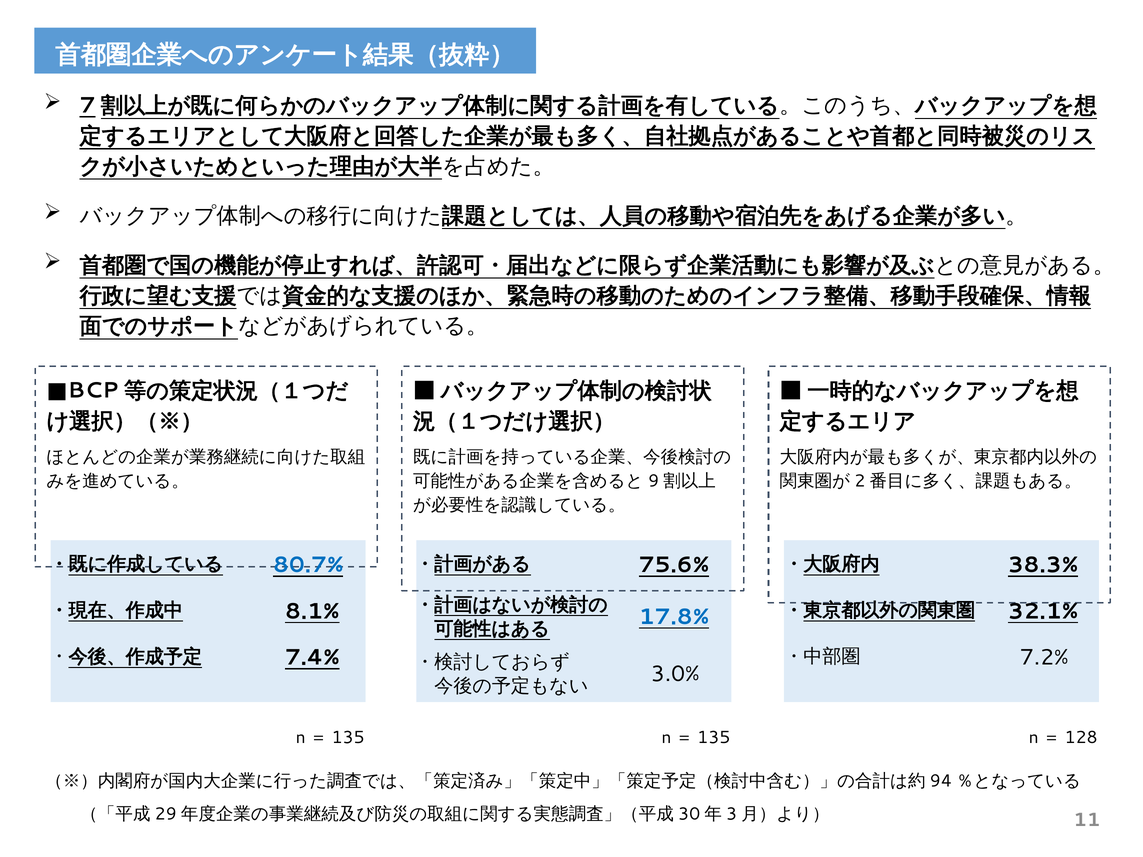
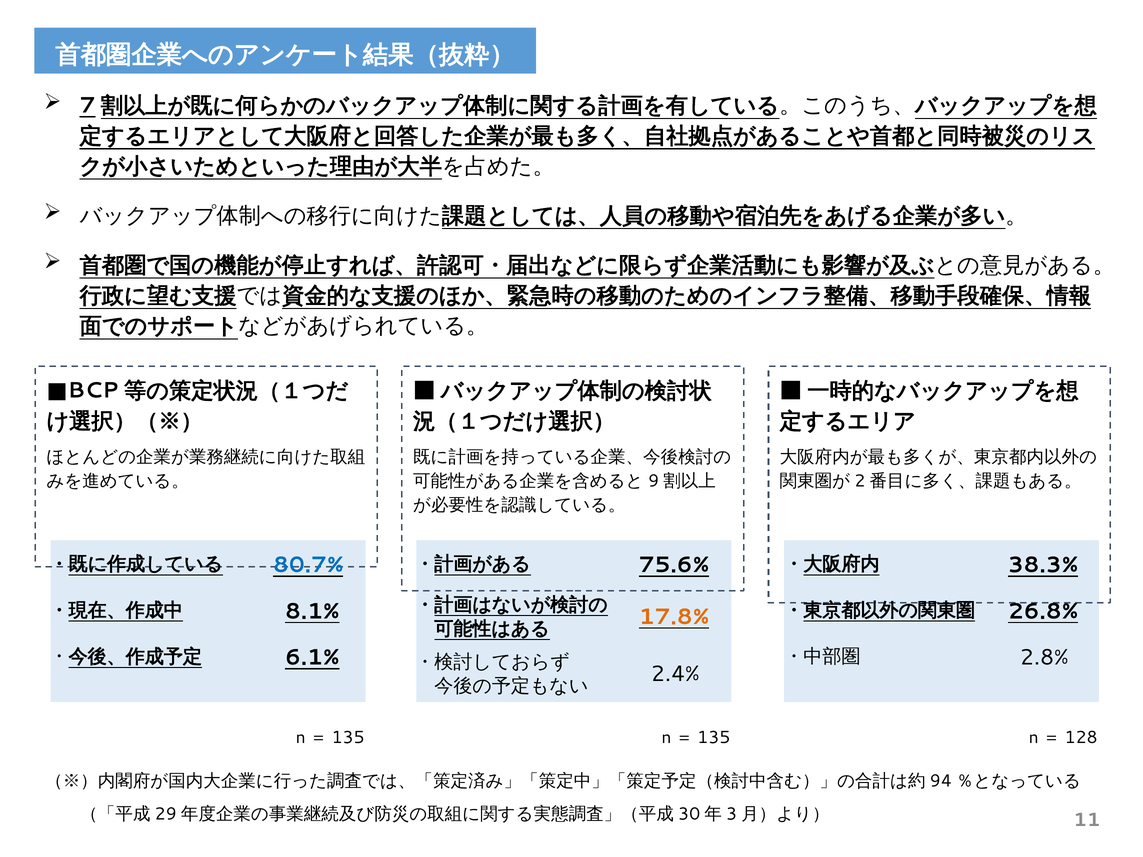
32.1%: 32.1% -> 26.8%
17.8% colour: blue -> orange
7.4%: 7.4% -> 6.1%
7.2%: 7.2% -> 2.8%
3.0%: 3.0% -> 2.4%
